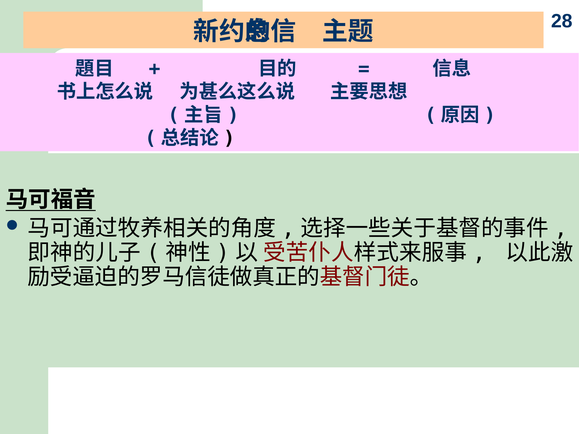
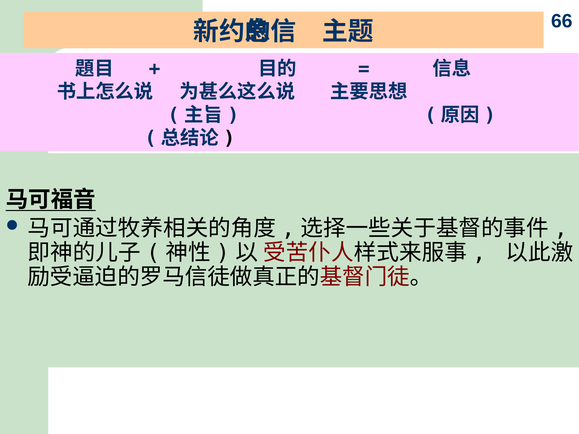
28: 28 -> 66
